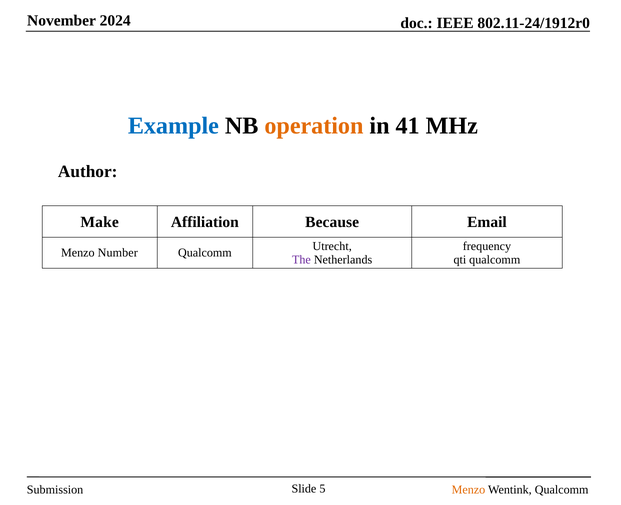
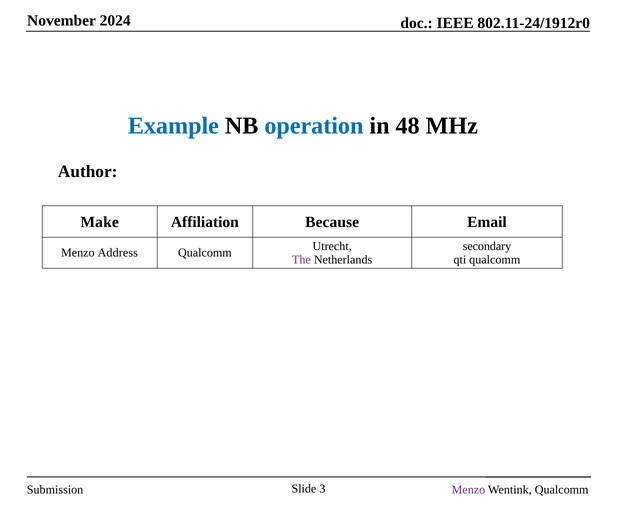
operation colour: orange -> blue
41: 41 -> 48
frequency: frequency -> secondary
Number: Number -> Address
5: 5 -> 3
Menzo at (468, 490) colour: orange -> purple
